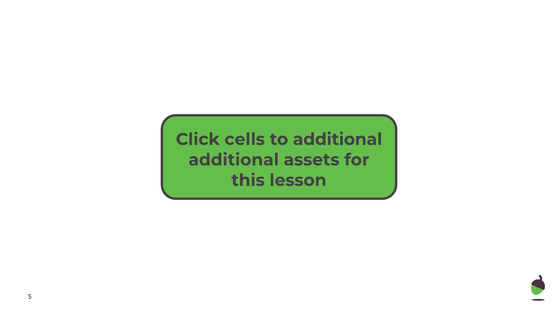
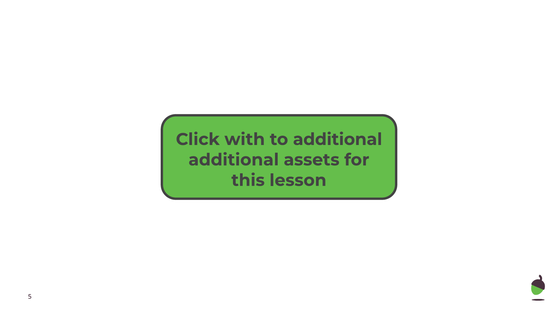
cells: cells -> with
